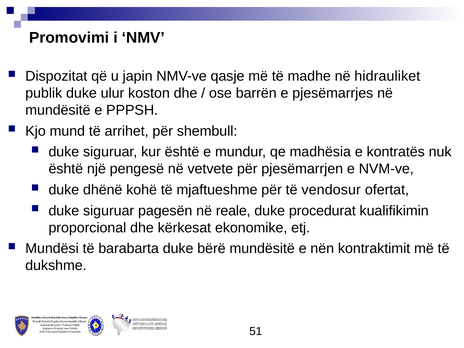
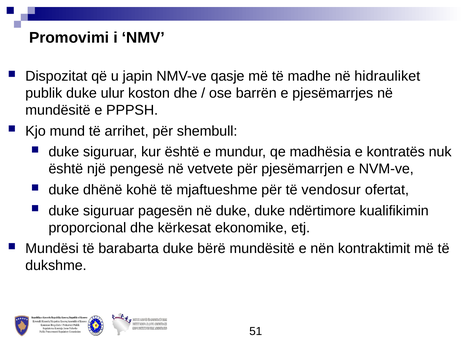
në reale: reale -> duke
procedurat: procedurat -> ndërtimore
